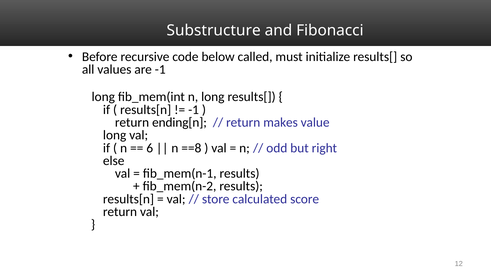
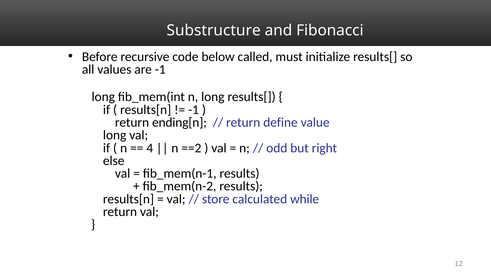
makes: makes -> define
6: 6 -> 4
==8: ==8 -> ==2
score: score -> while
